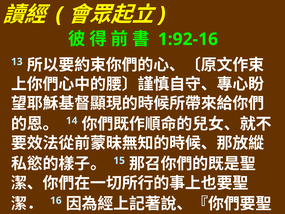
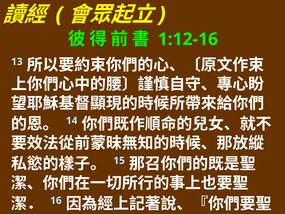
1:92-16: 1:92-16 -> 1:12-16
